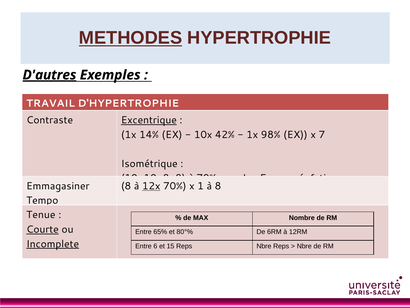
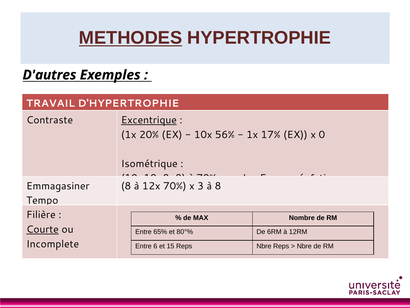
D'autres underline: present -> none
14%: 14% -> 20%
42%: 42% -> 56%
98%: 98% -> 17%
7: 7 -> 0
12x underline: present -> none
1: 1 -> 3
Tenue: Tenue -> Filière
Incomplete underline: present -> none
